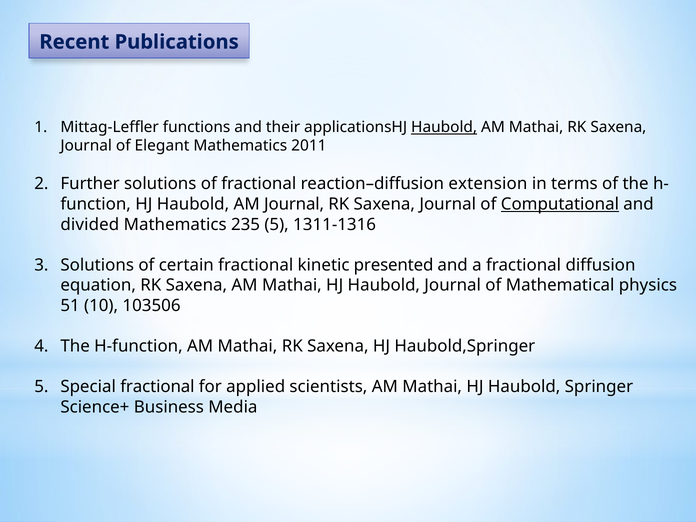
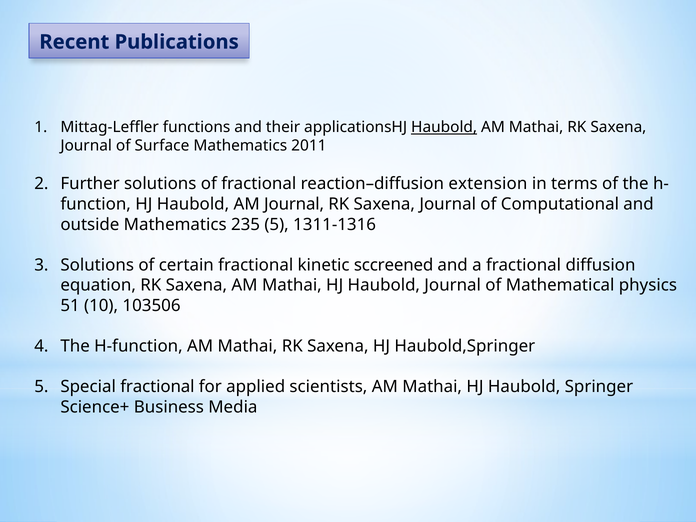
Elegant: Elegant -> Surface
Computational underline: present -> none
divided: divided -> outside
presented: presented -> sccreened
